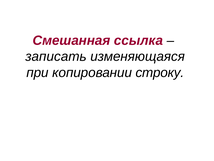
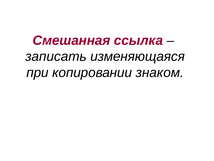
строку: строку -> знаком
